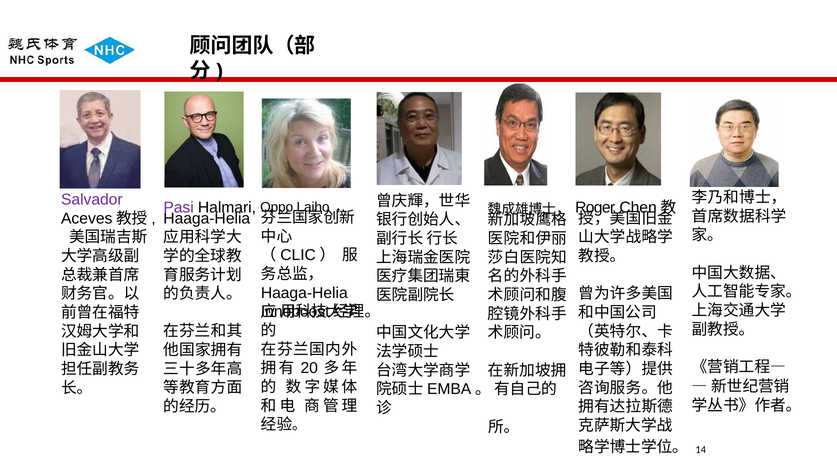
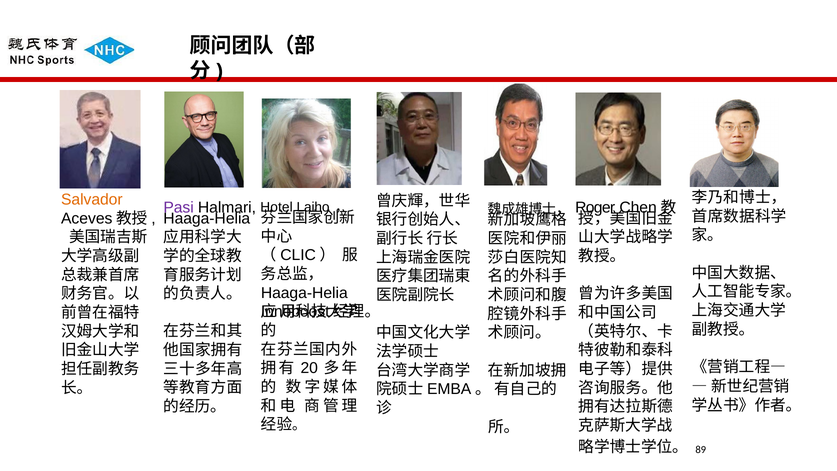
Salvador colour: purple -> orange
Oppo: Oppo -> Hotel
14: 14 -> 89
